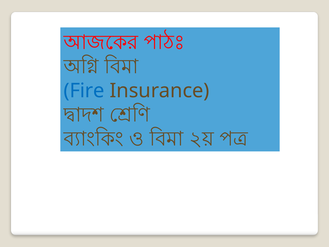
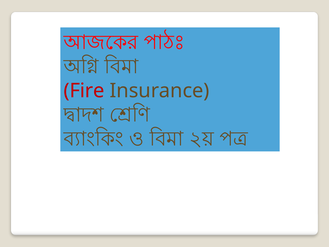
Fire colour: blue -> red
